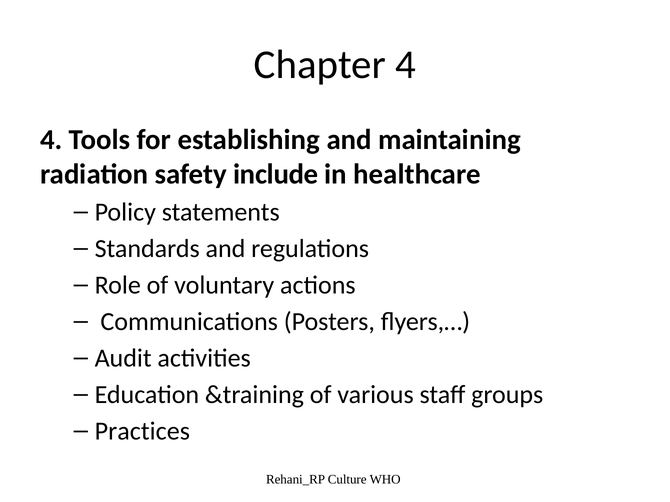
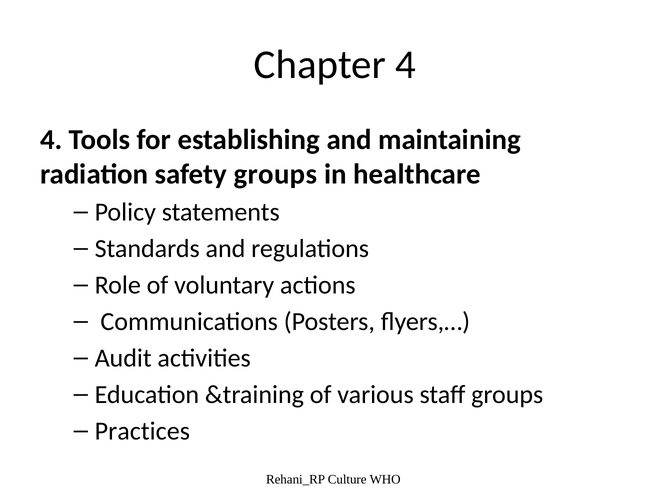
safety include: include -> groups
